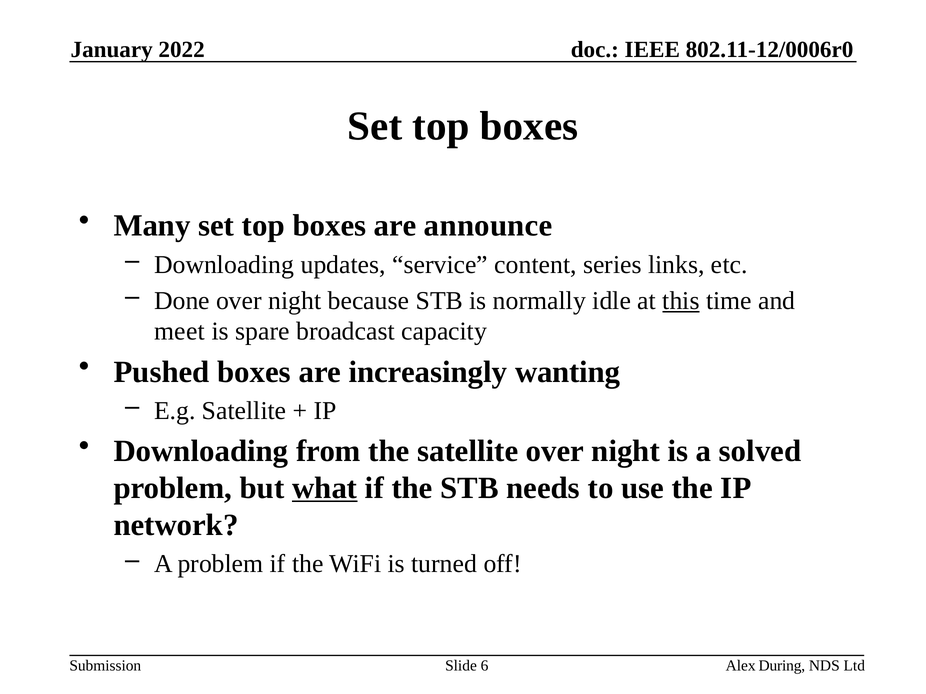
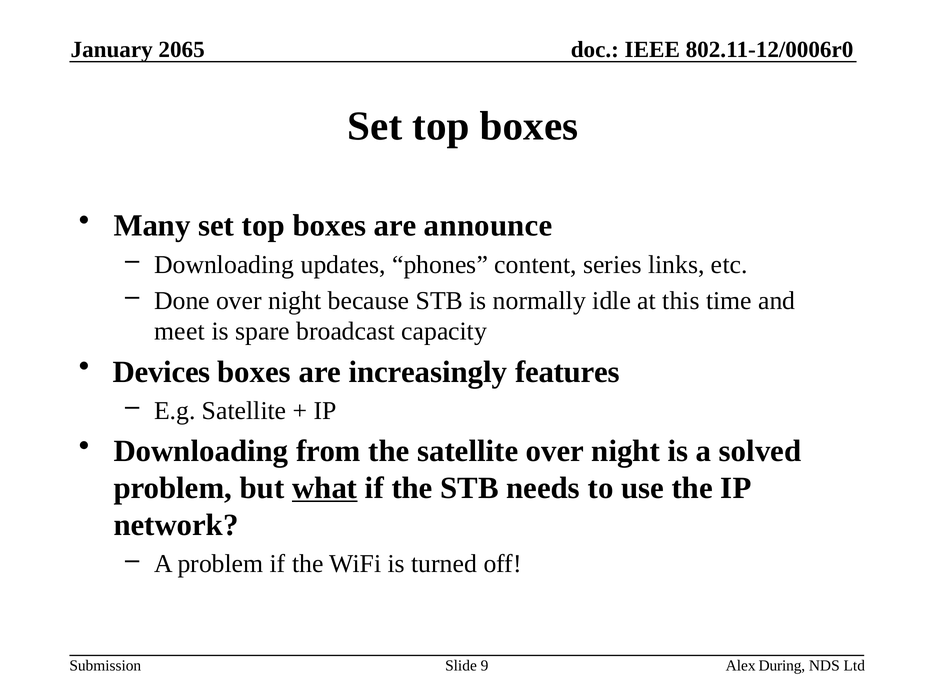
2022: 2022 -> 2065
service: service -> phones
this underline: present -> none
Pushed: Pushed -> Devices
wanting: wanting -> features
6: 6 -> 9
